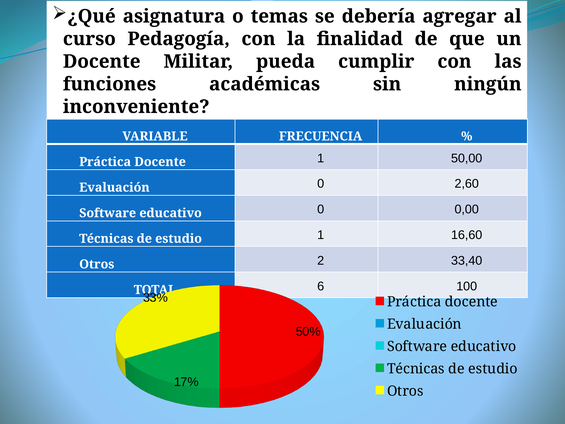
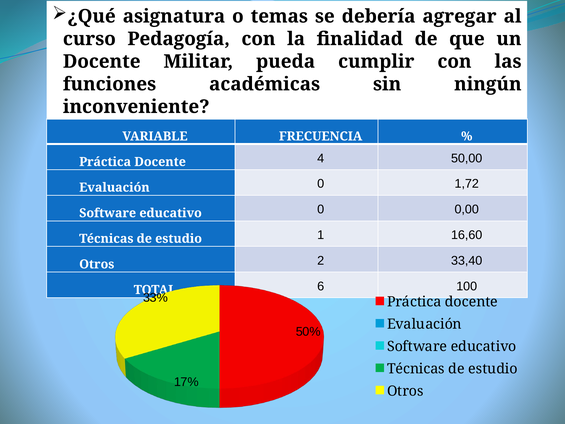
Docente 1: 1 -> 4
2,60: 2,60 -> 1,72
